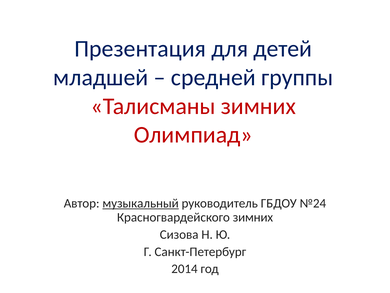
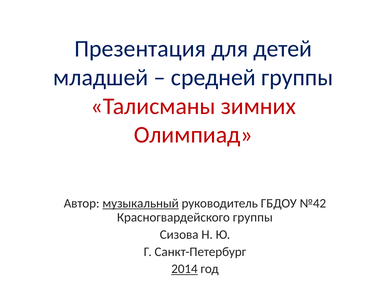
№24: №24 -> №42
Красногвардейского зимних: зимних -> группы
2014 underline: none -> present
